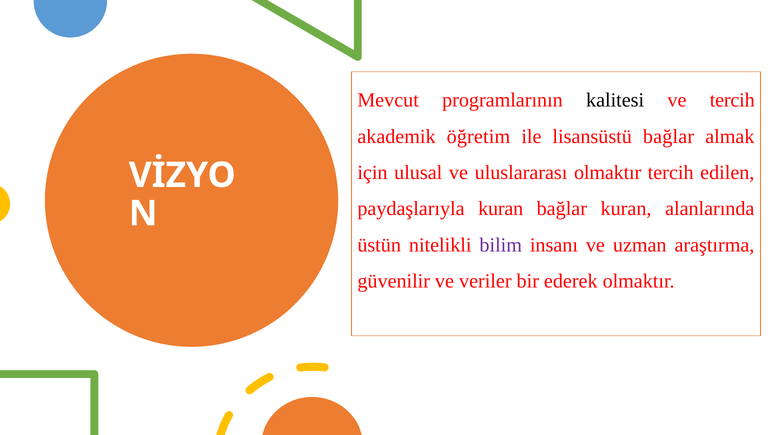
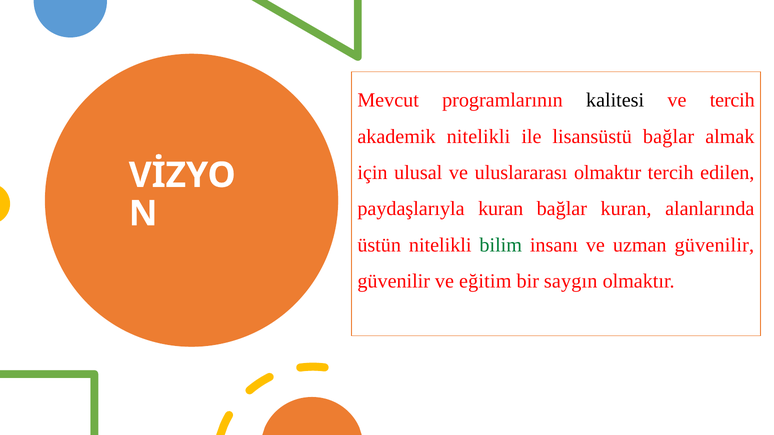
akademik öğretim: öğretim -> nitelikli
bilim colour: purple -> green
uzman araştırma: araştırma -> güvenilir
veriler: veriler -> eğitim
ederek: ederek -> saygın
